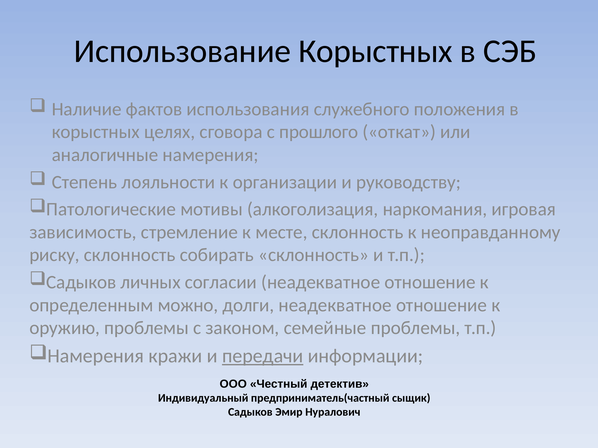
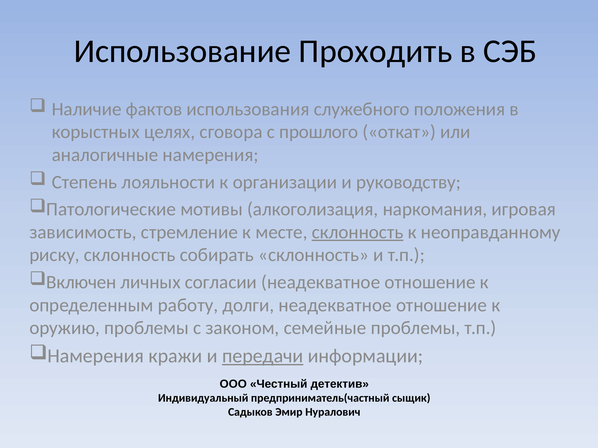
Использование Корыстных: Корыстных -> Проходить
склонность at (358, 232) underline: none -> present
Садыков at (81, 283): Садыков -> Включен
можно: можно -> работу
